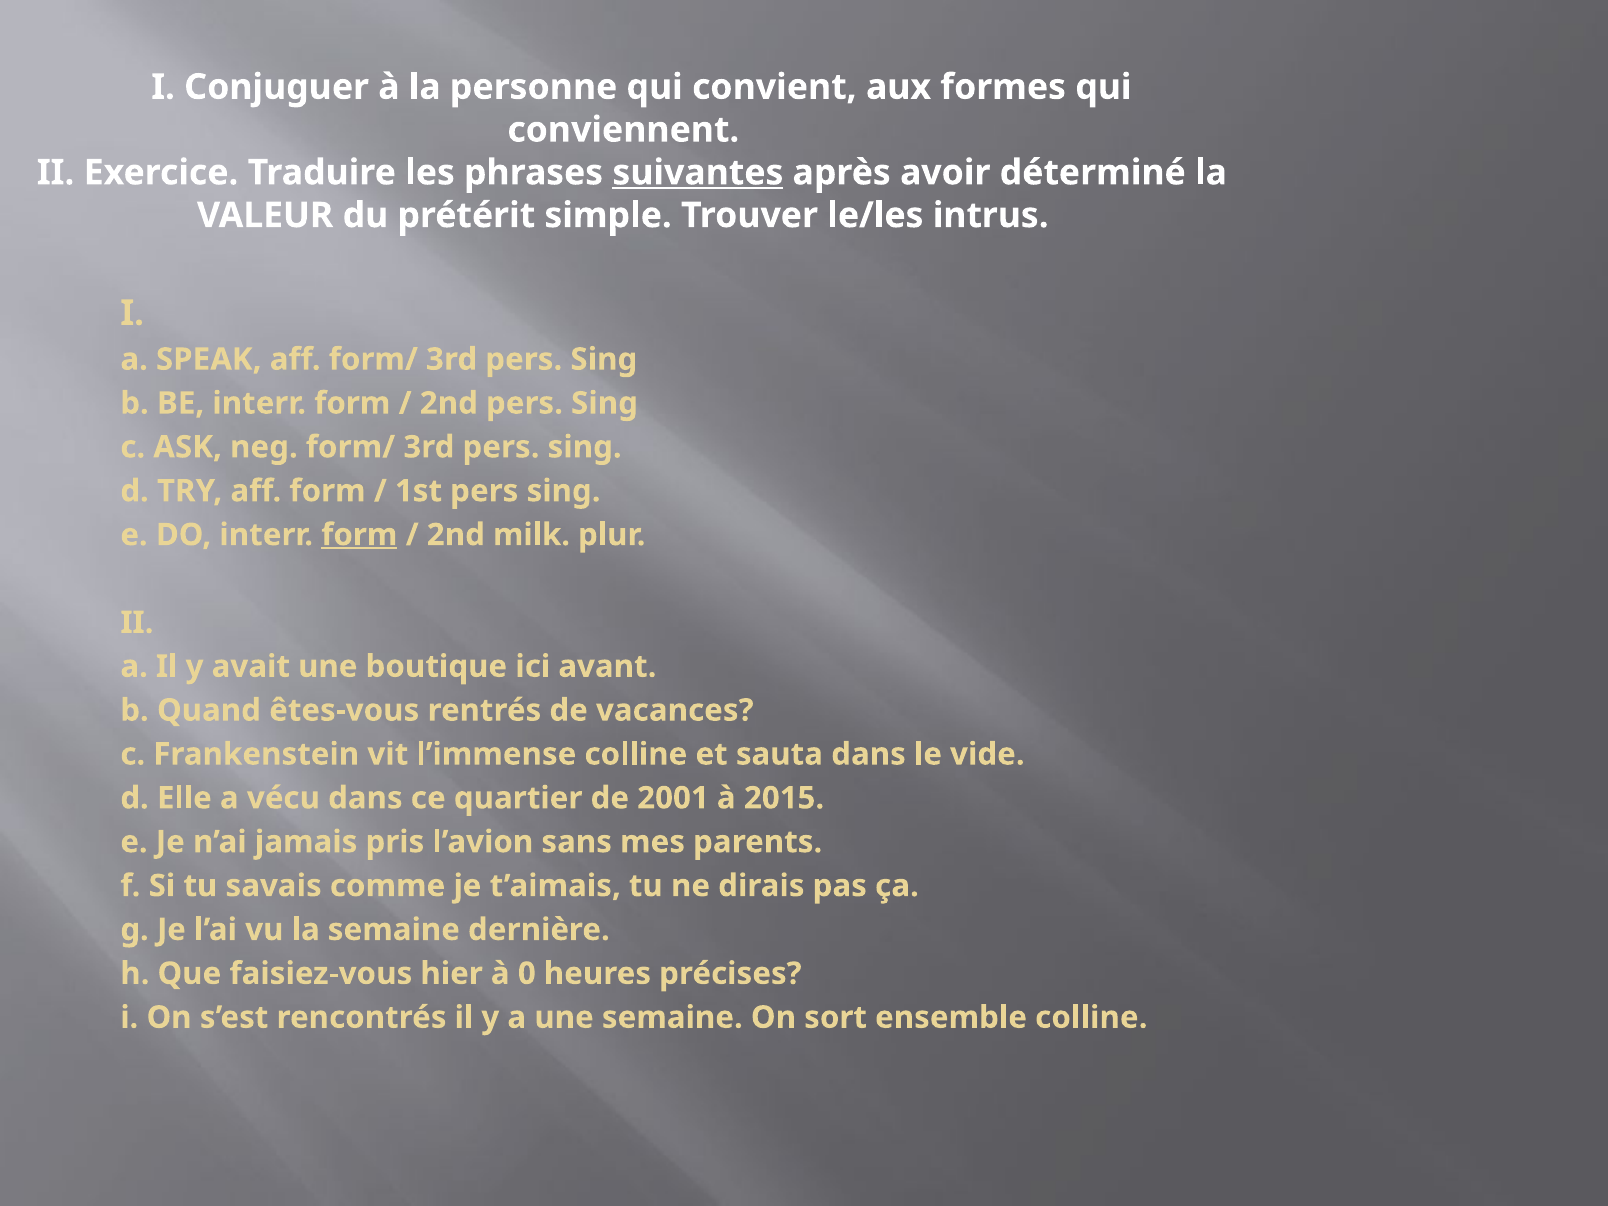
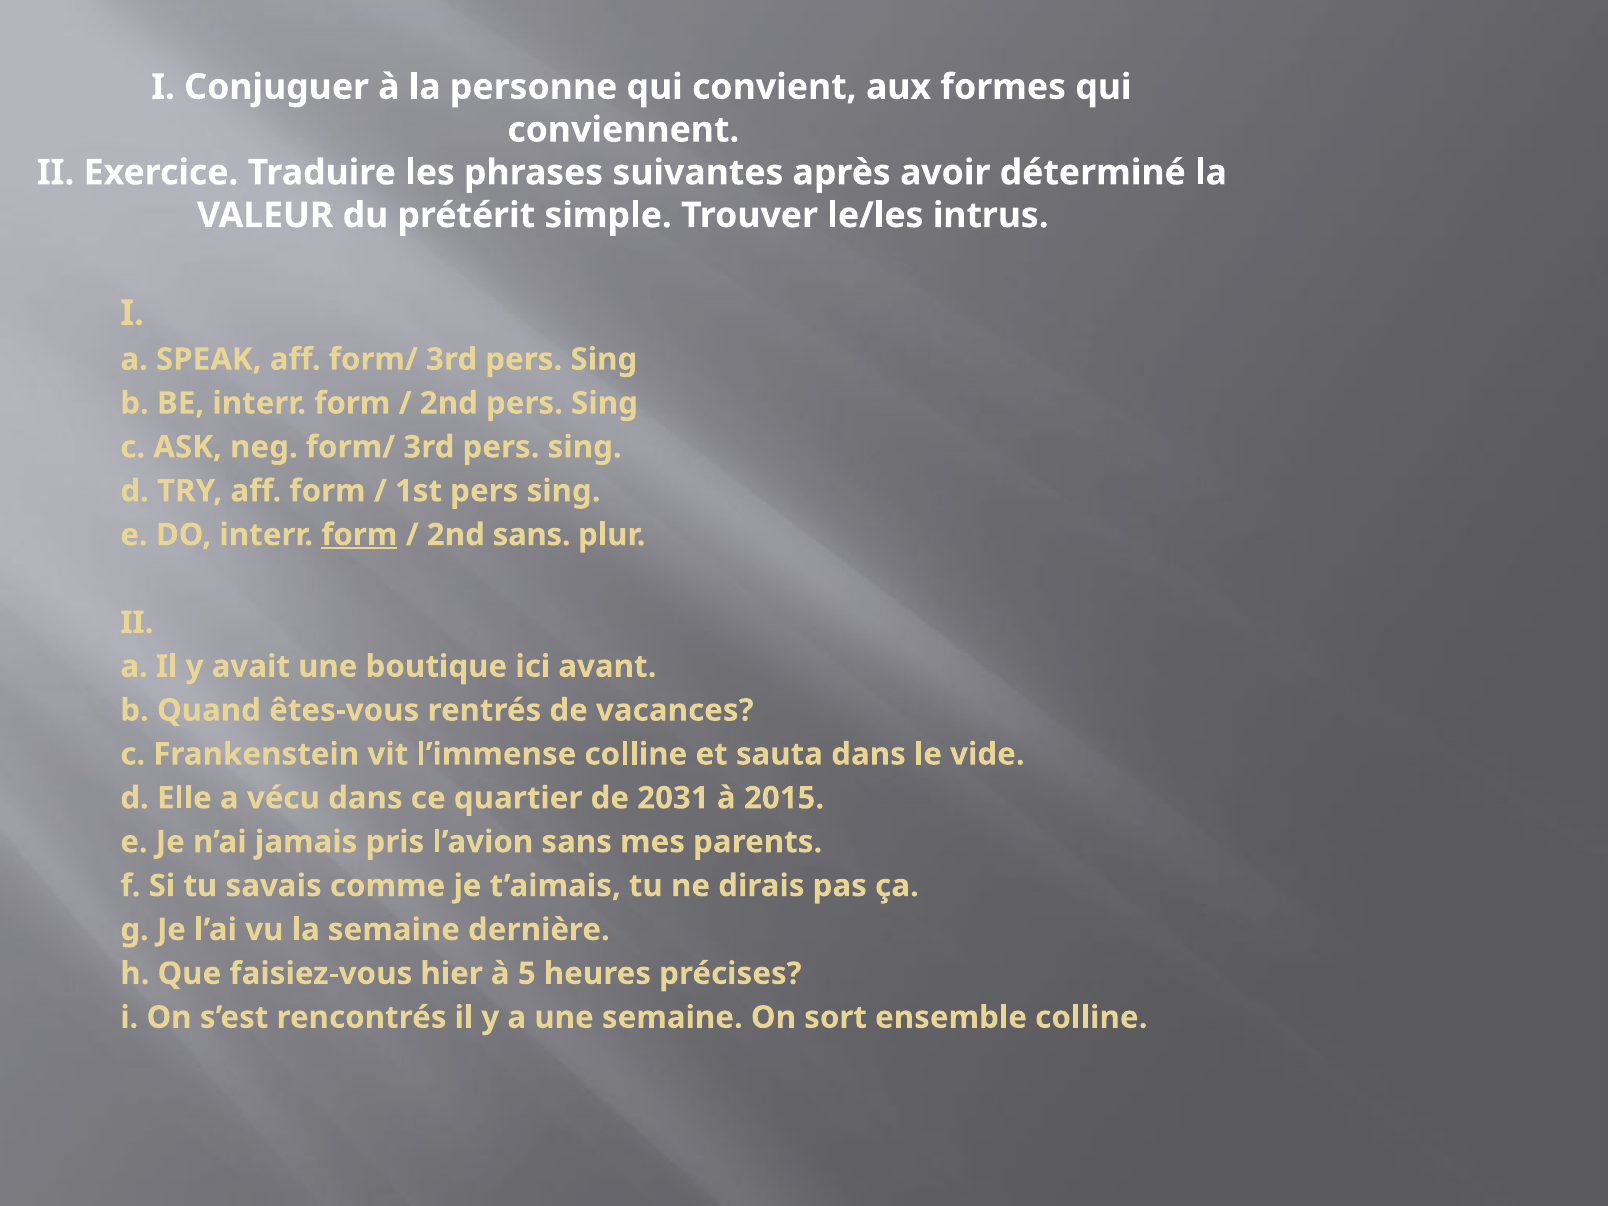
suivantes underline: present -> none
2nd milk: milk -> sans
2001: 2001 -> 2031
0: 0 -> 5
